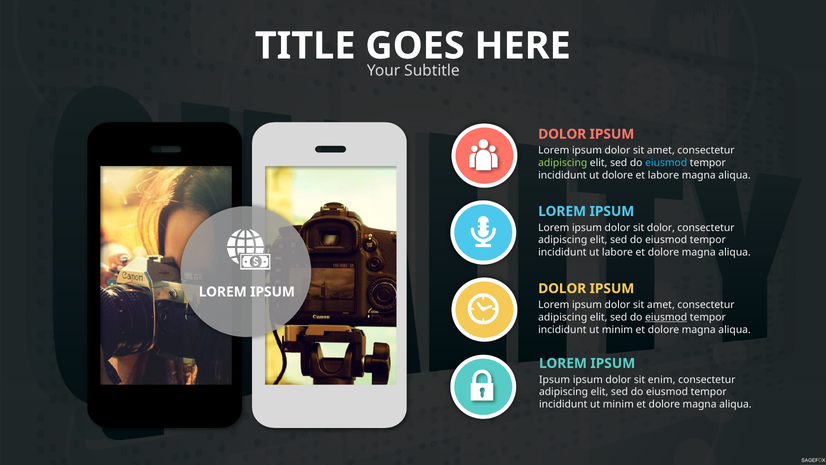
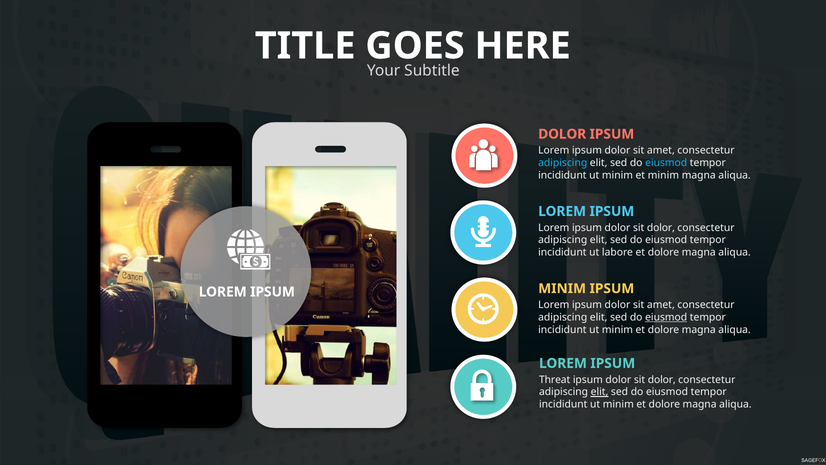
adipiscing at (563, 163) colour: light green -> light blue
dolore at (617, 175): dolore -> minim
et labore: labore -> minim
DOLOR at (562, 288): DOLOR -> MINIM
Ipsum at (555, 379): Ipsum -> Threat
enim at (662, 379): enim -> dolor
elit at (600, 392) underline: none -> present
